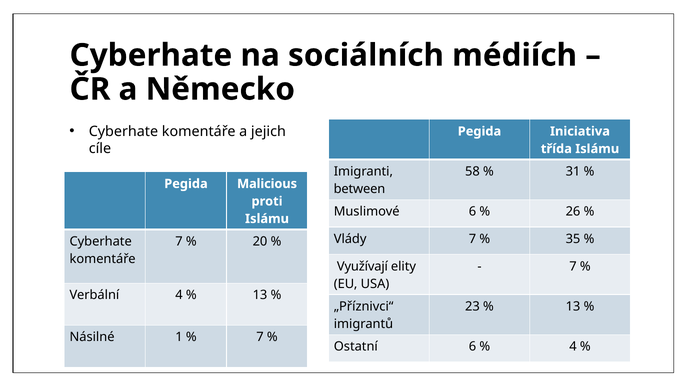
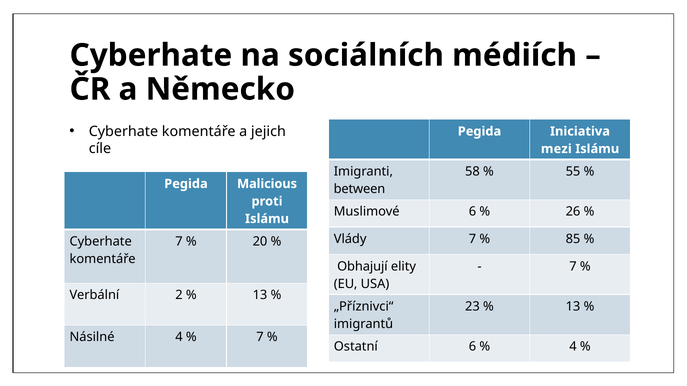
třída: třída -> mezi
31: 31 -> 55
35: 35 -> 85
Využívají: Využívají -> Obhajují
Verbální 4: 4 -> 2
Násilné 1: 1 -> 4
